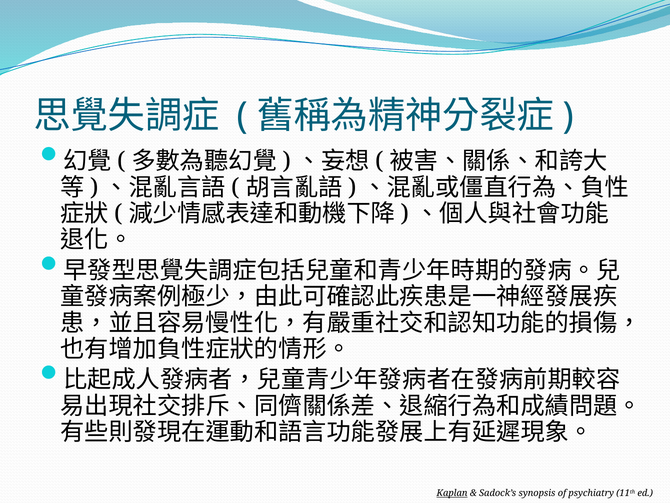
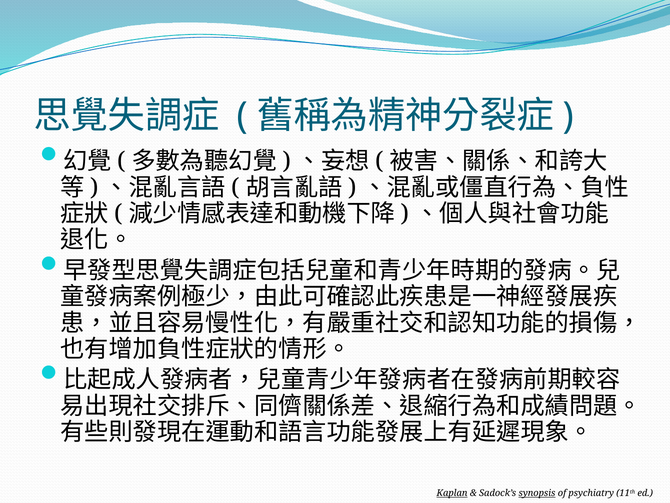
synopsis underline: none -> present
